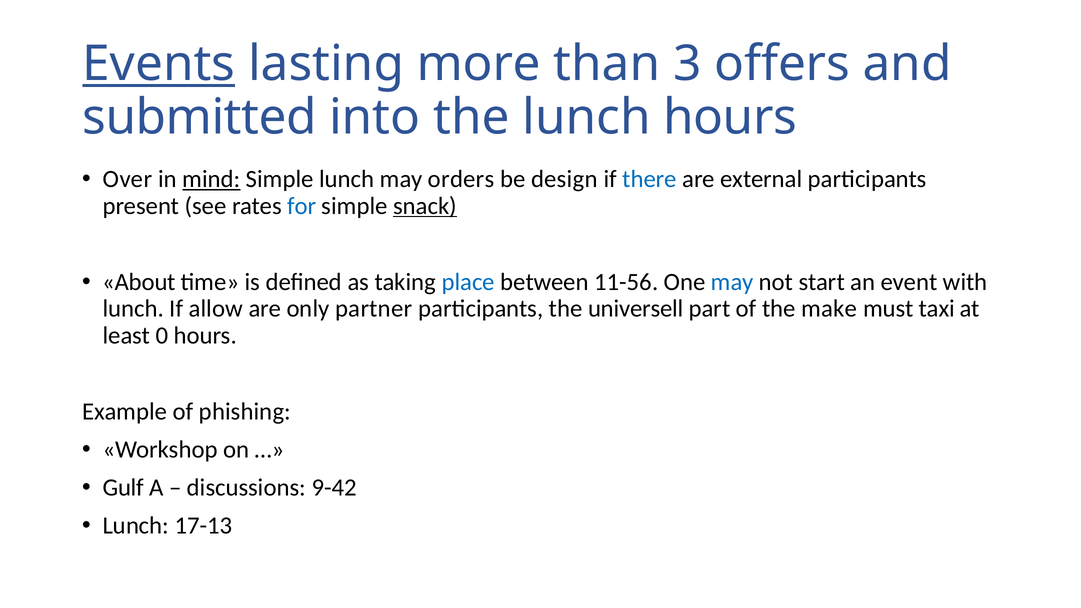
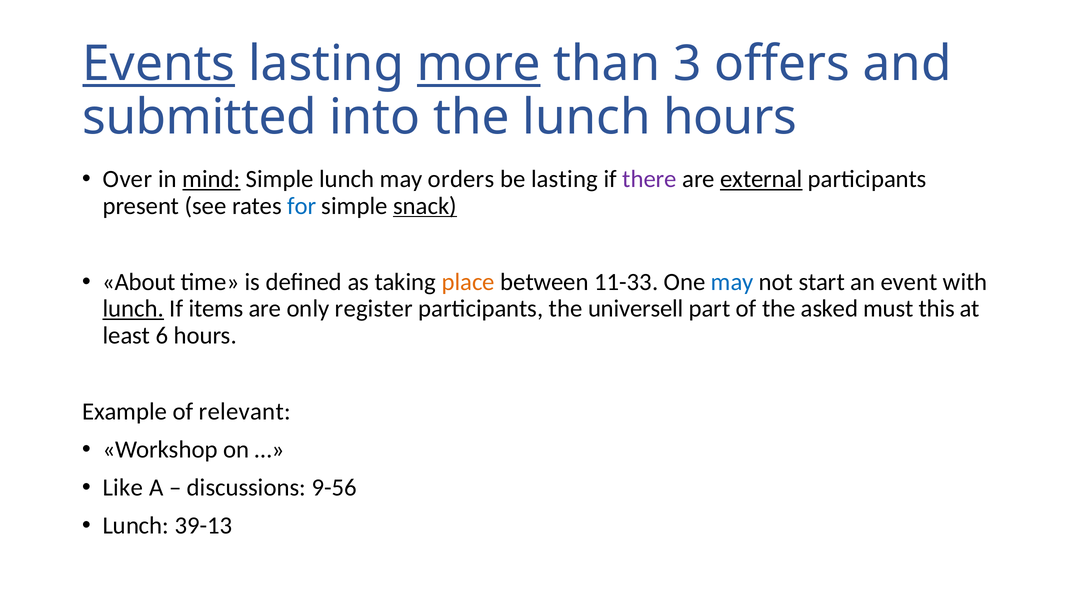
more underline: none -> present
be design: design -> lasting
there colour: blue -> purple
external underline: none -> present
place colour: blue -> orange
11-56: 11-56 -> 11-33
lunch at (133, 309) underline: none -> present
allow: allow -> items
partner: partner -> register
make: make -> asked
taxi: taxi -> this
0: 0 -> 6
phishing: phishing -> relevant
Gulf: Gulf -> Like
9-42: 9-42 -> 9-56
17-13: 17-13 -> 39-13
